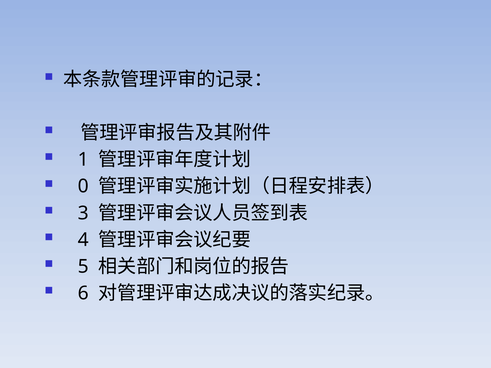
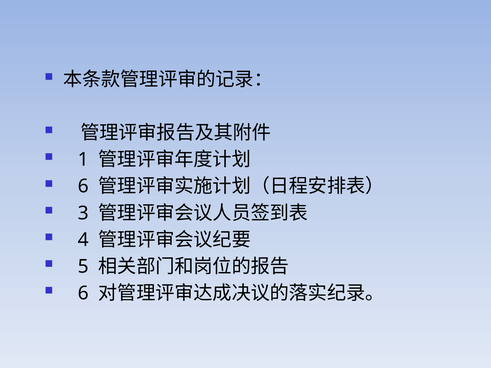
0 at (83, 186): 0 -> 6
